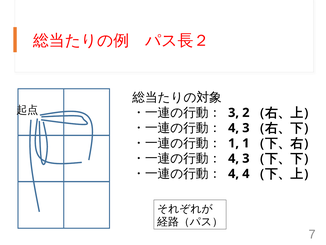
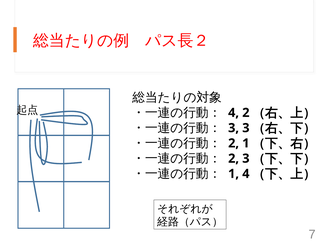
3 at (234, 113): 3 -> 4
4 at (234, 128): 4 -> 3
1 at (234, 143): 1 -> 2
4 at (234, 158): 4 -> 2
4 at (234, 173): 4 -> 1
